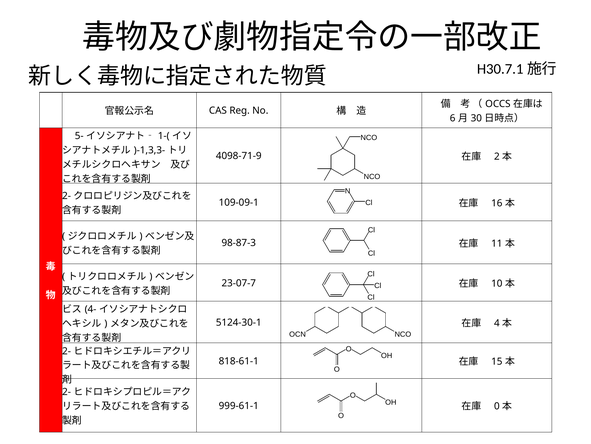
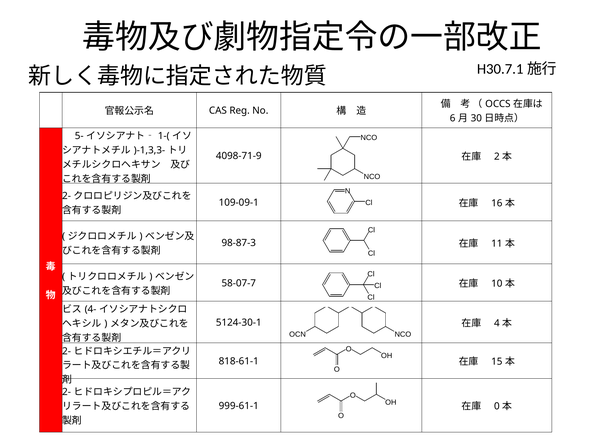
23-07-7: 23-07-7 -> 58-07-7
